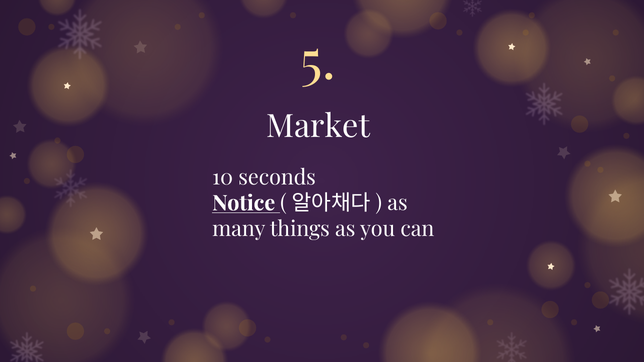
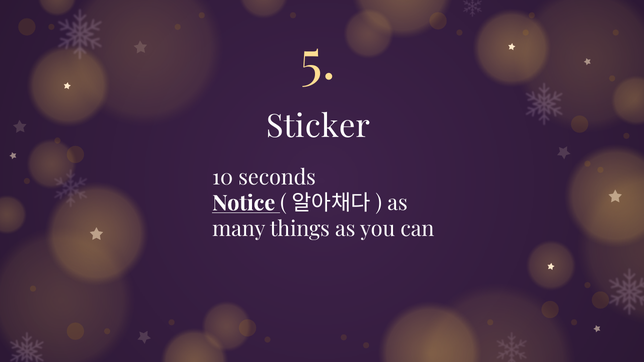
Market: Market -> Sticker
